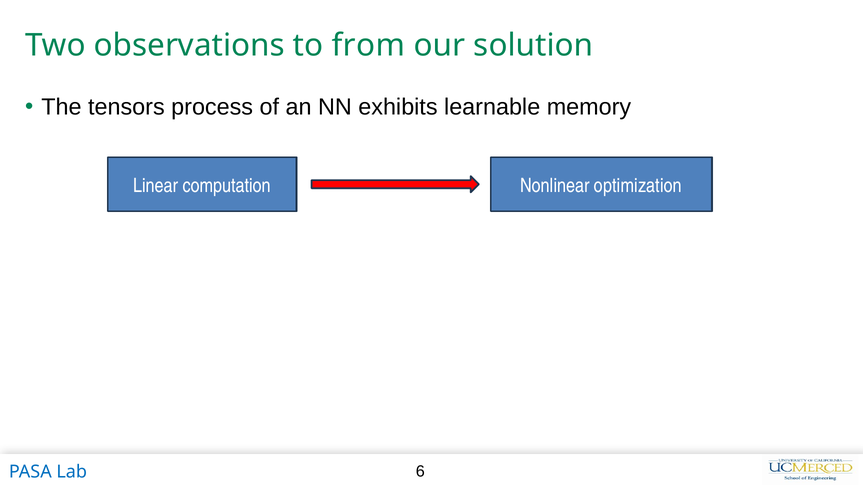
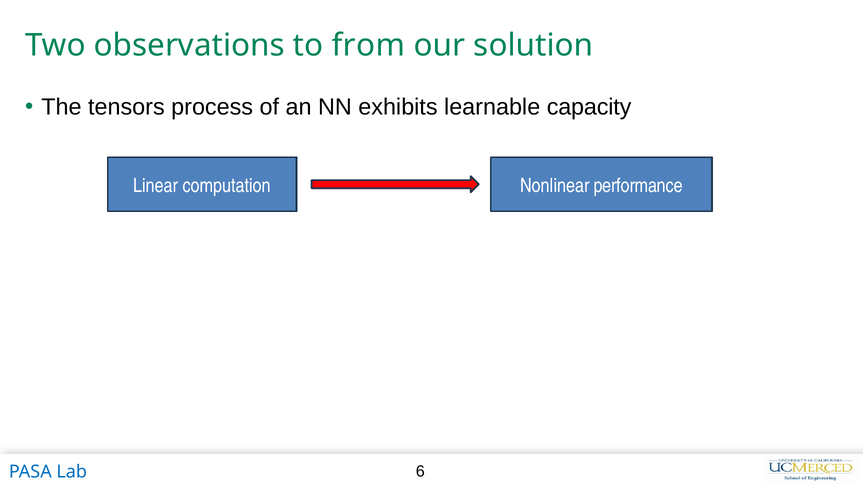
memory: memory -> capacity
optimization: optimization -> performance
